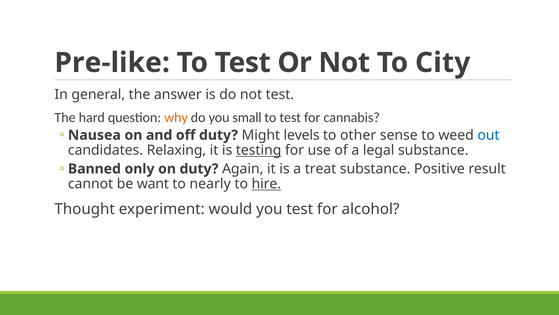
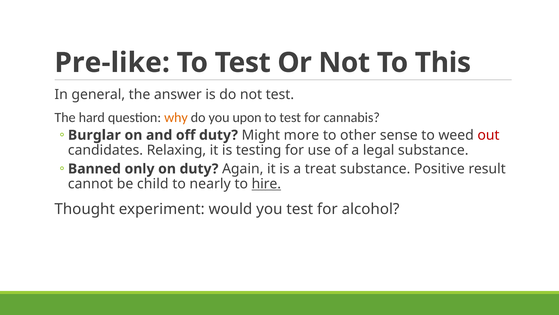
City: City -> This
small: small -> upon
Nausea: Nausea -> Burglar
levels: levels -> more
out colour: blue -> red
testing underline: present -> none
want: want -> child
